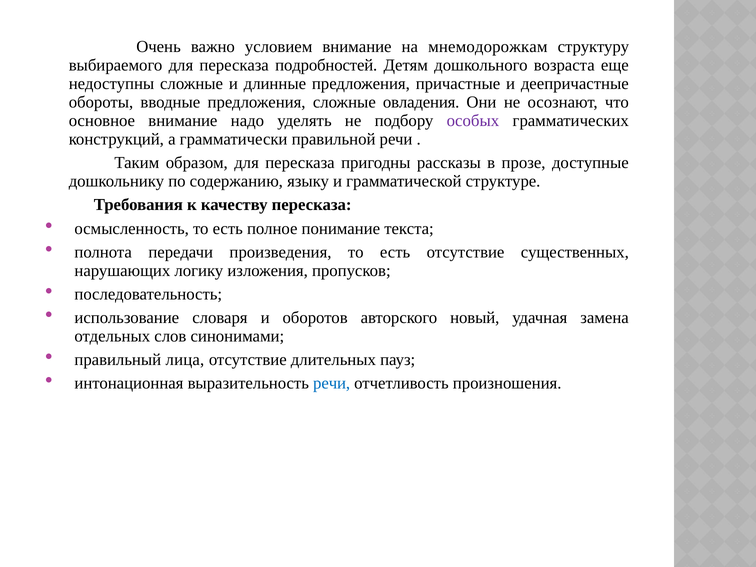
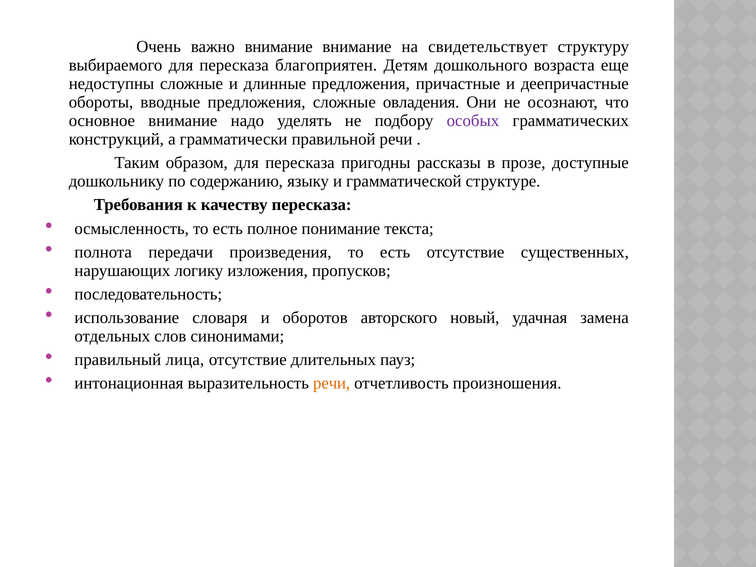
важно условием: условием -> внимание
мнемодорожкам: мнемодорожкам -> свидетельствует
подробностей: подробностей -> благоприятен
речи at (332, 383) colour: blue -> orange
